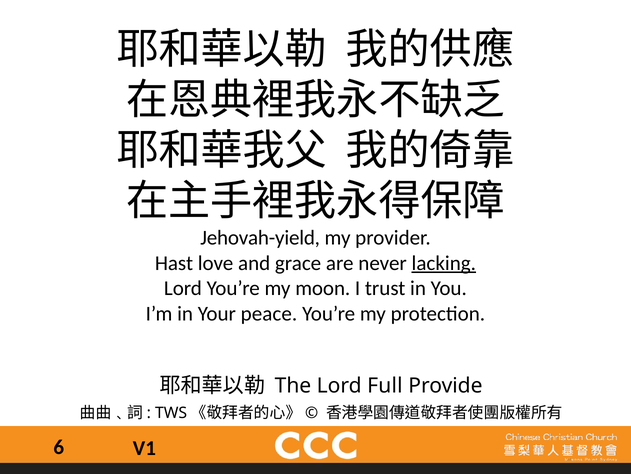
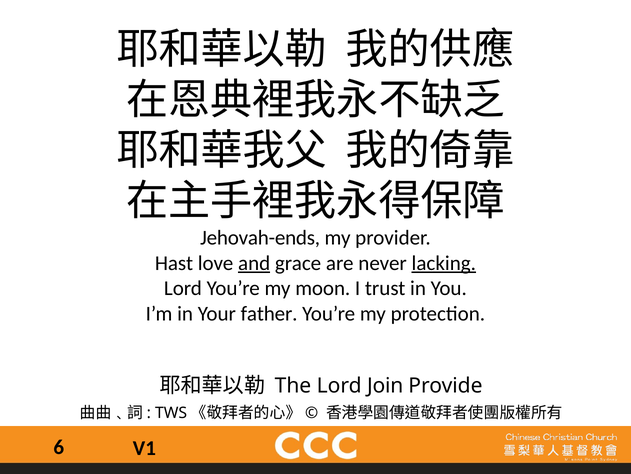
Jehovah-yield: Jehovah-yield -> Jehovah-ends
and underline: none -> present
peace: peace -> father
Full: Full -> Join
